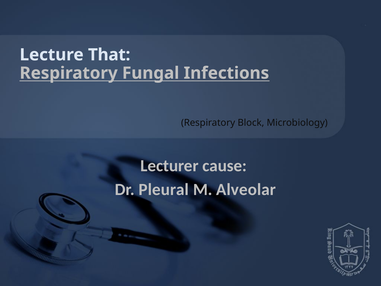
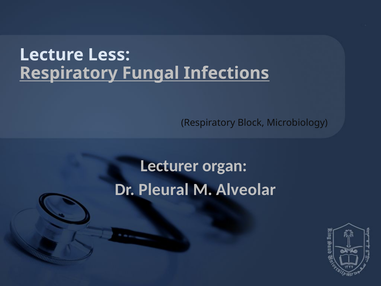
That: That -> Less
cause: cause -> organ
